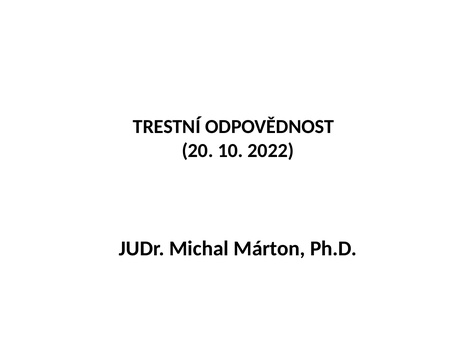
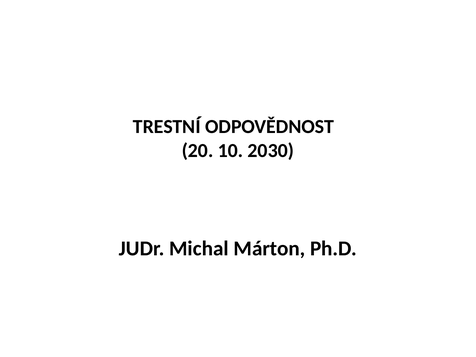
2022: 2022 -> 2030
